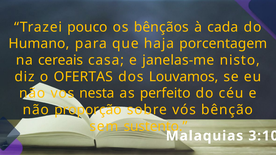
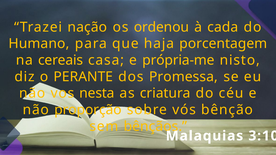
pouco: pouco -> nação
bênçãos: bênçãos -> ordenou
janelas-me: janelas-me -> própria-me
OFERTAS: OFERTAS -> PERANTE
Louvamos: Louvamos -> Promessa
perfeito: perfeito -> criatura
sustento: sustento -> bênçãos
